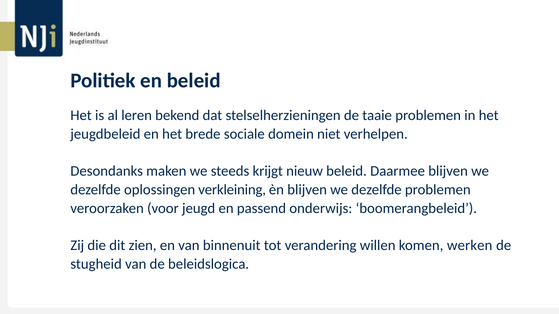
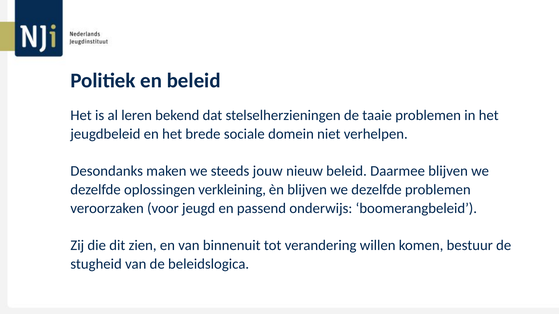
krijgt: krijgt -> jouw
werken: werken -> bestuur
